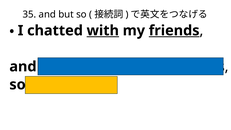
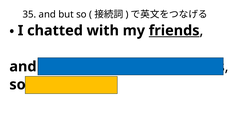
with underline: present -> none
